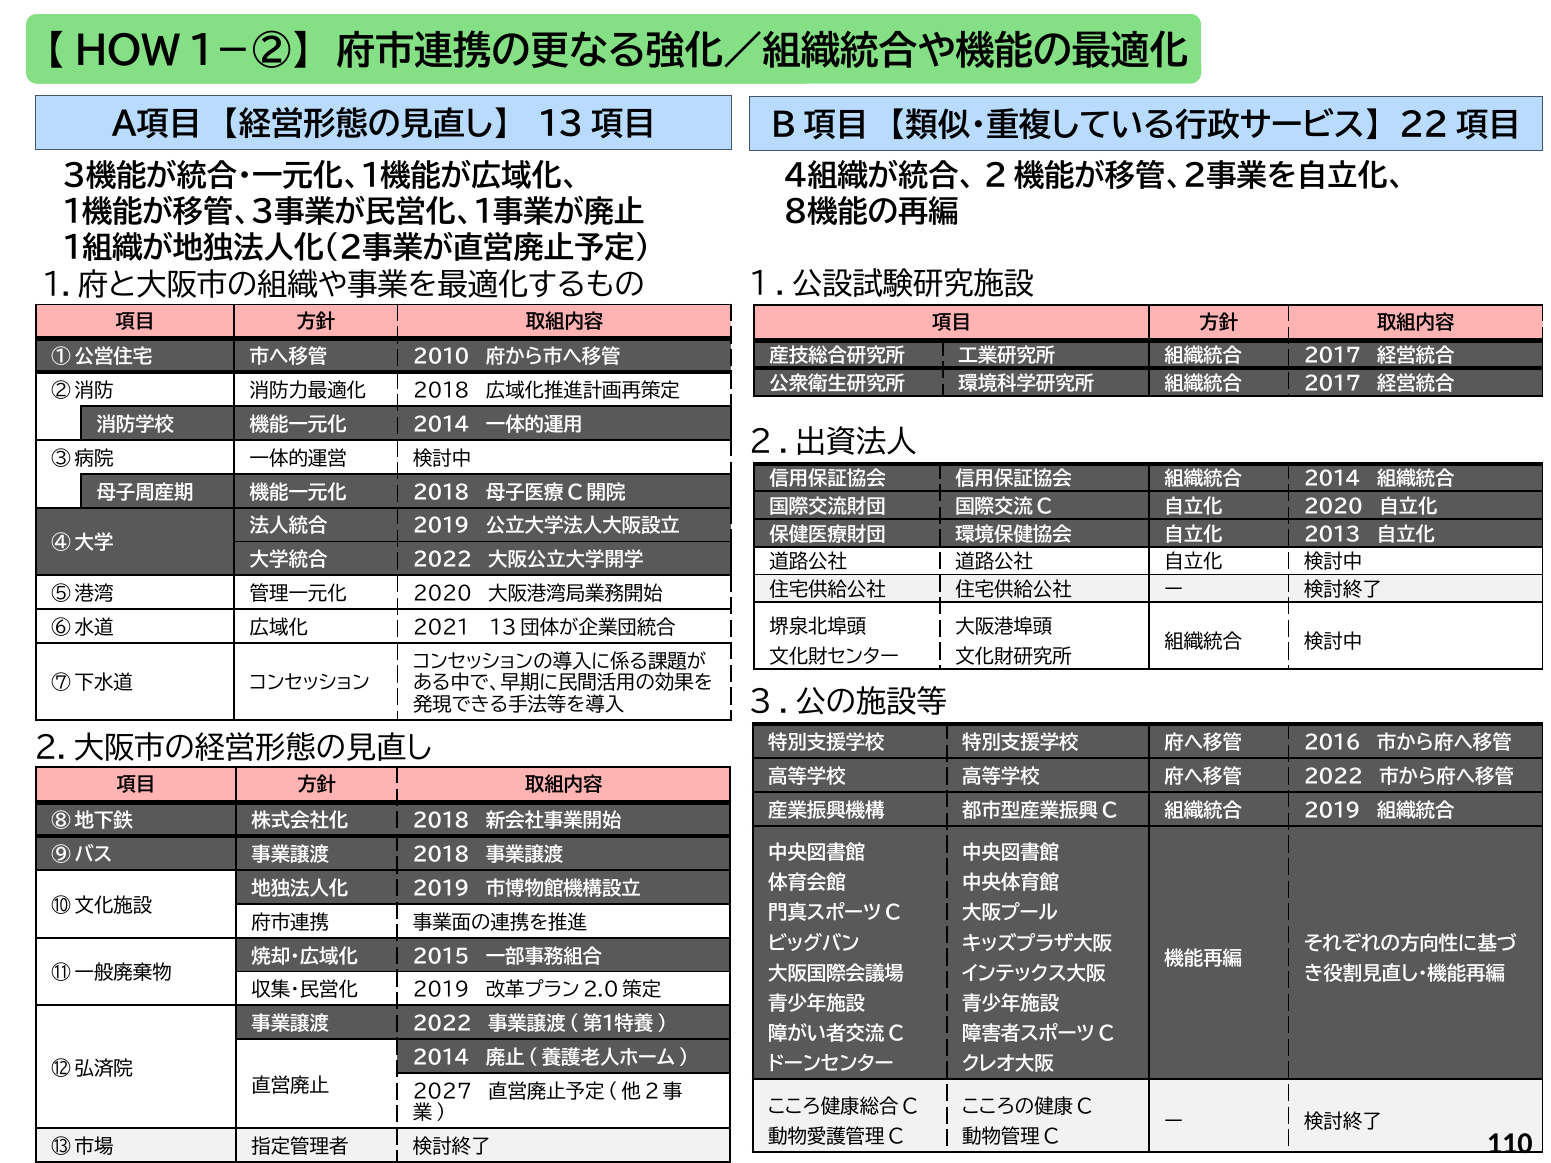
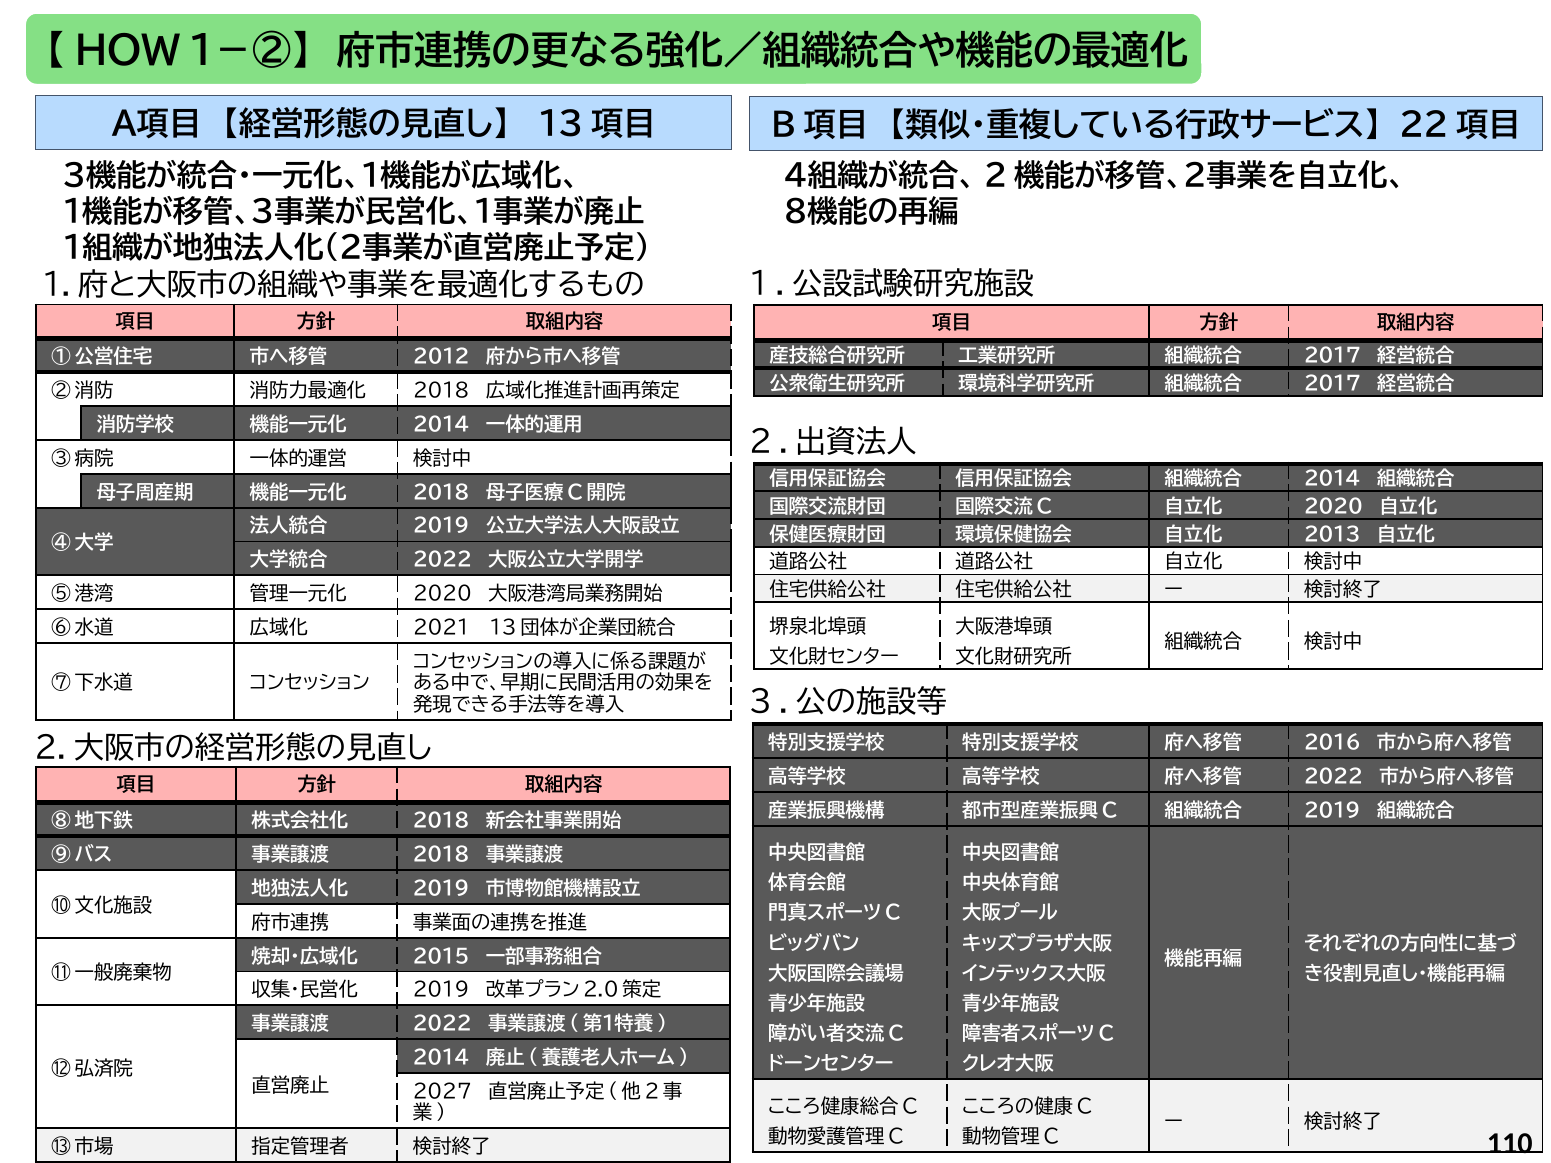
2010: 2010 -> 2012
